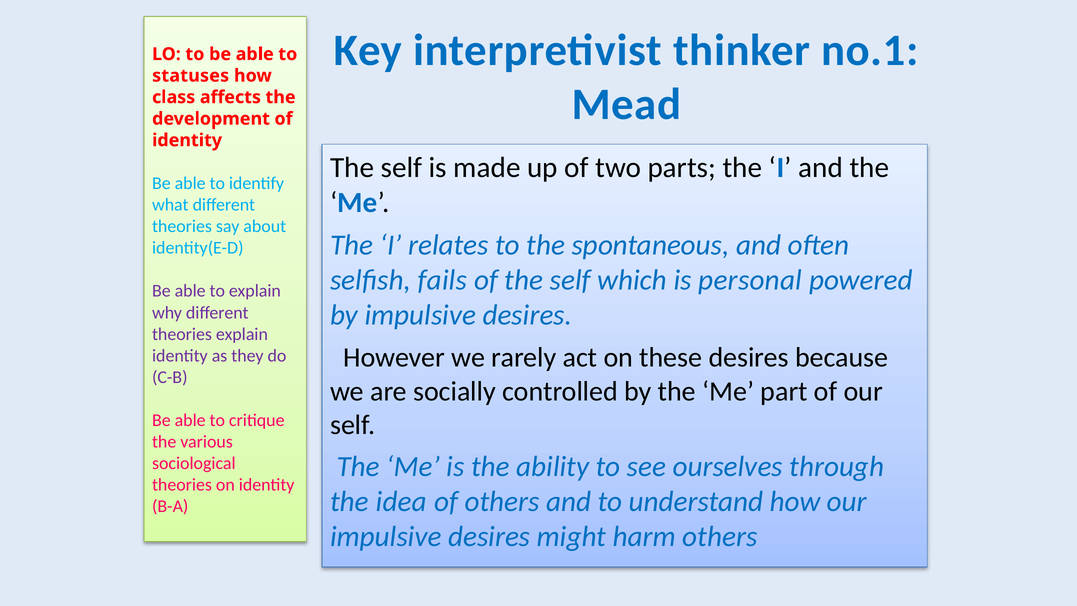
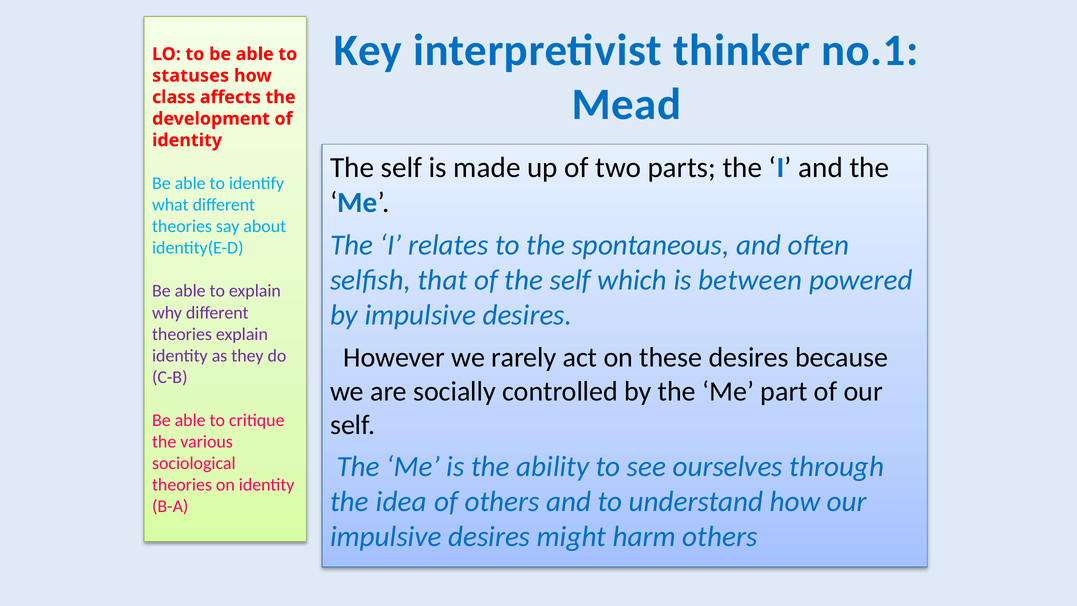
fails: fails -> that
personal: personal -> between
